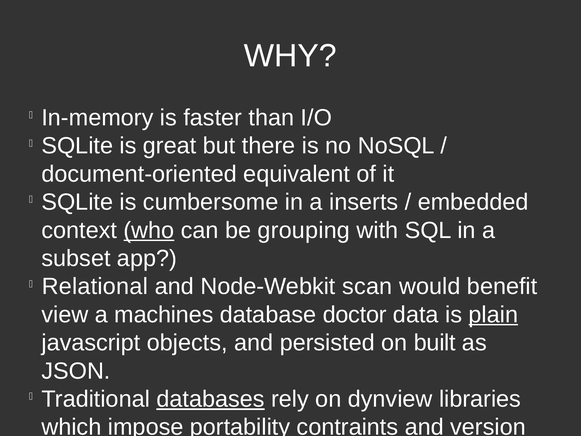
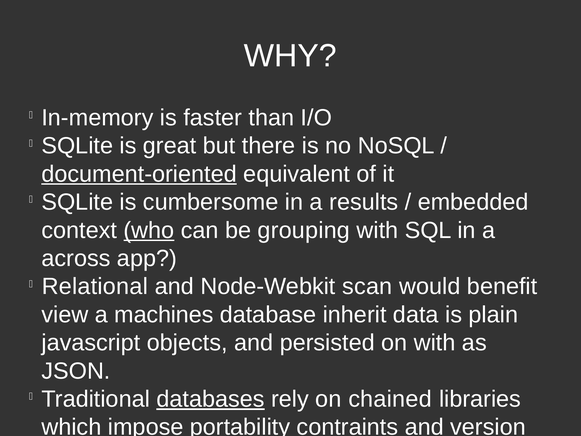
document-oriented underline: none -> present
inserts: inserts -> results
subset: subset -> across
doctor: doctor -> inherit
plain underline: present -> none
on built: built -> with
dynview: dynview -> chained
